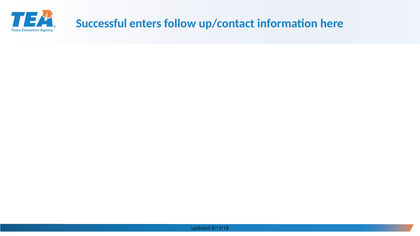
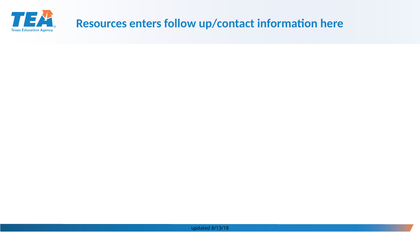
Successful: Successful -> Resources
